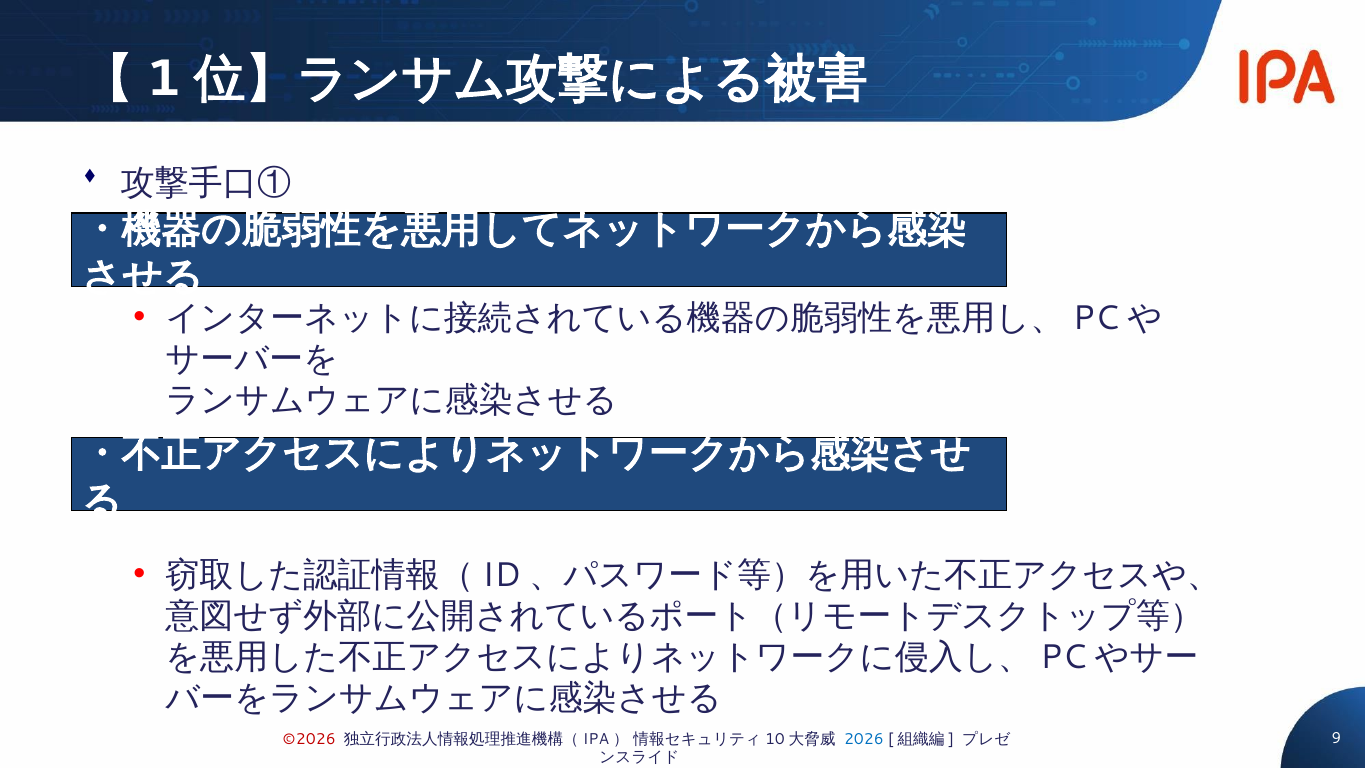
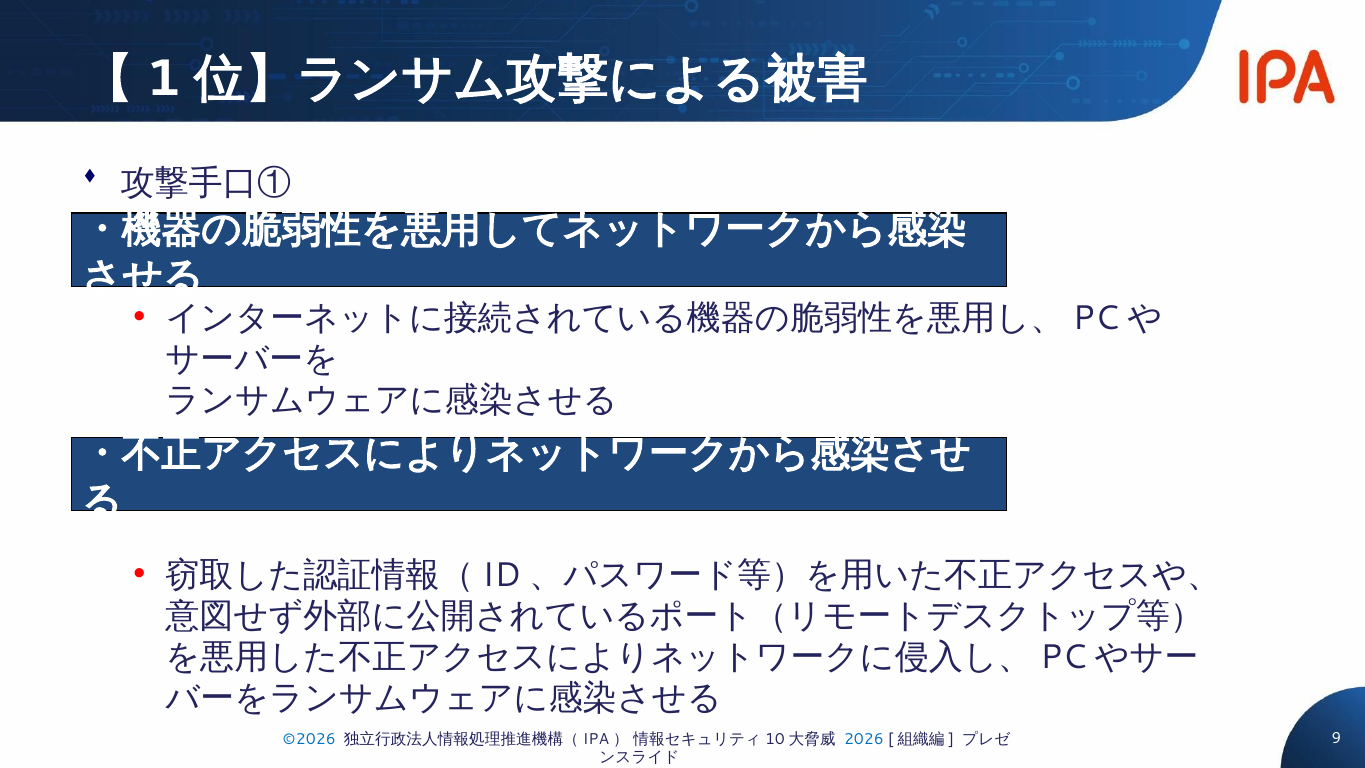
©2026 colour: red -> blue
